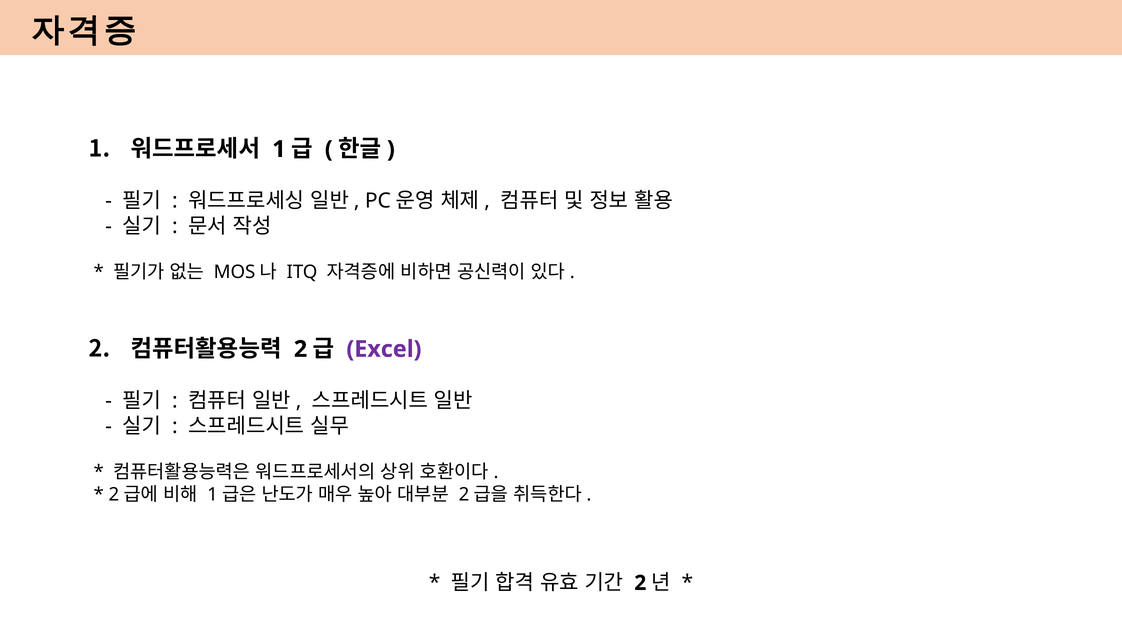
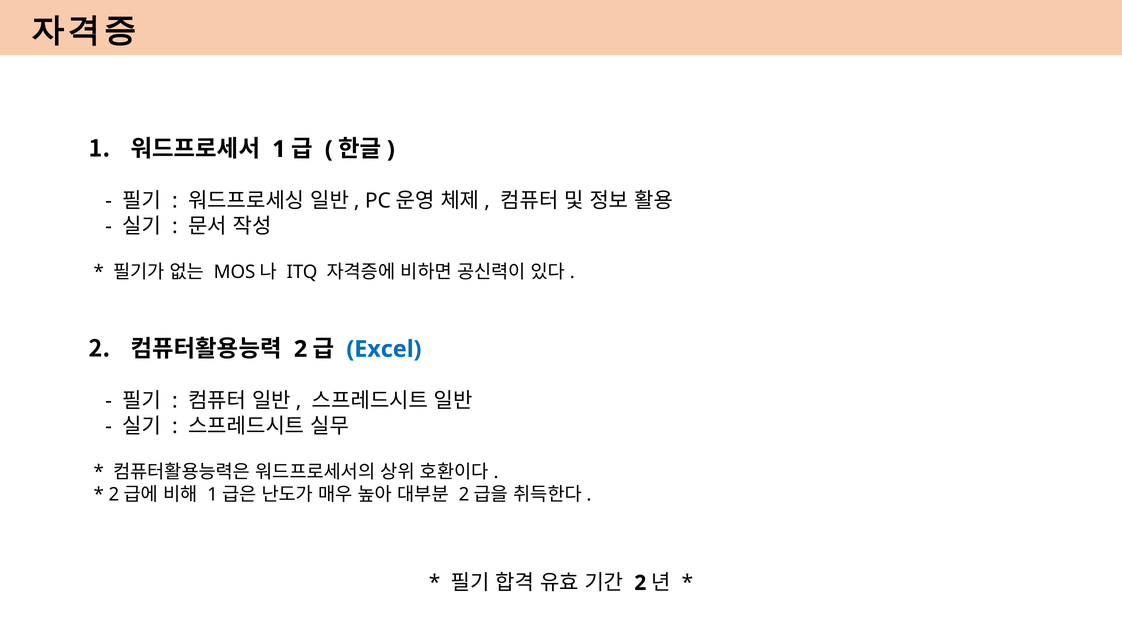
Excel colour: purple -> blue
